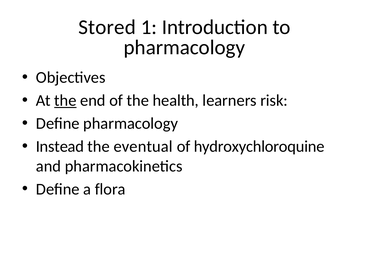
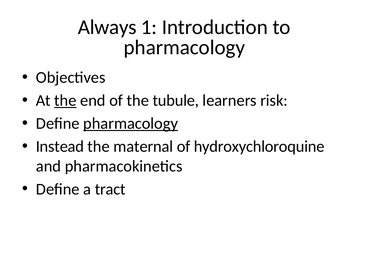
Stored: Stored -> Always
health: health -> tubule
pharmacology at (131, 123) underline: none -> present
eventual: eventual -> maternal
flora: flora -> tract
